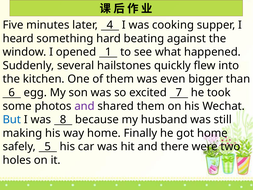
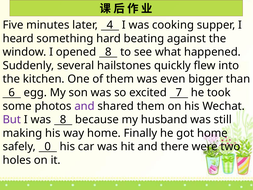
opened 1: 1 -> 8
But colour: blue -> purple
5: 5 -> 0
